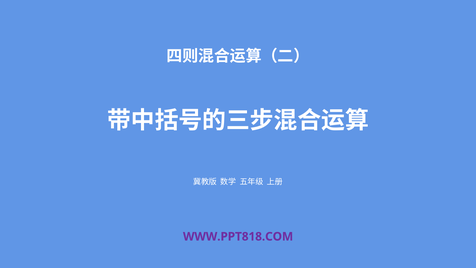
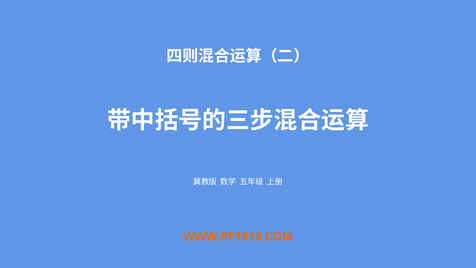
WWW.PPT818.COM colour: purple -> orange
